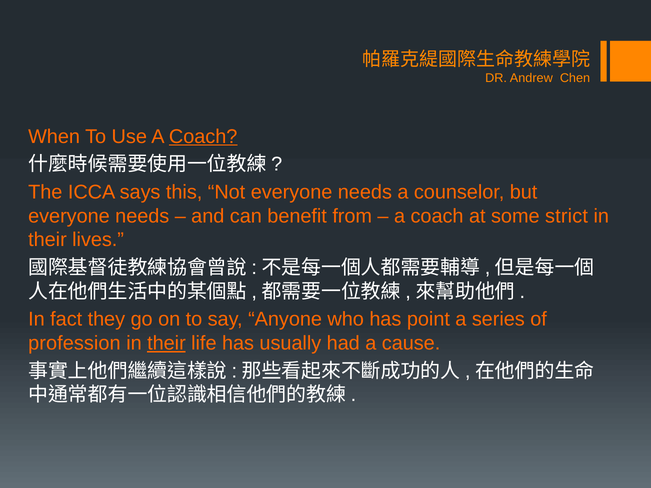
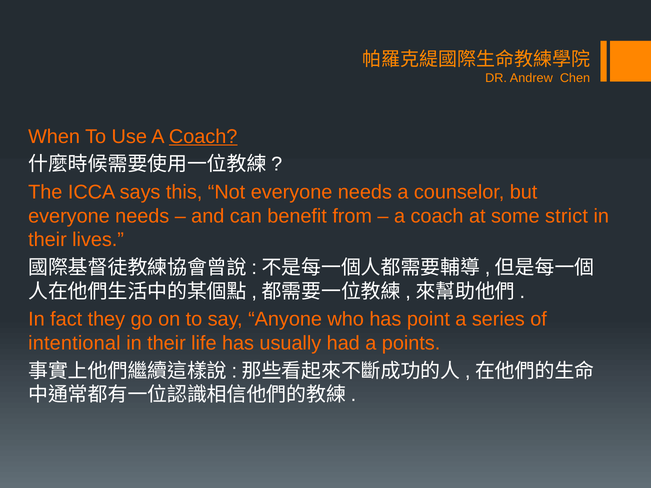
profession: profession -> intentional
their at (166, 343) underline: present -> none
cause: cause -> points
